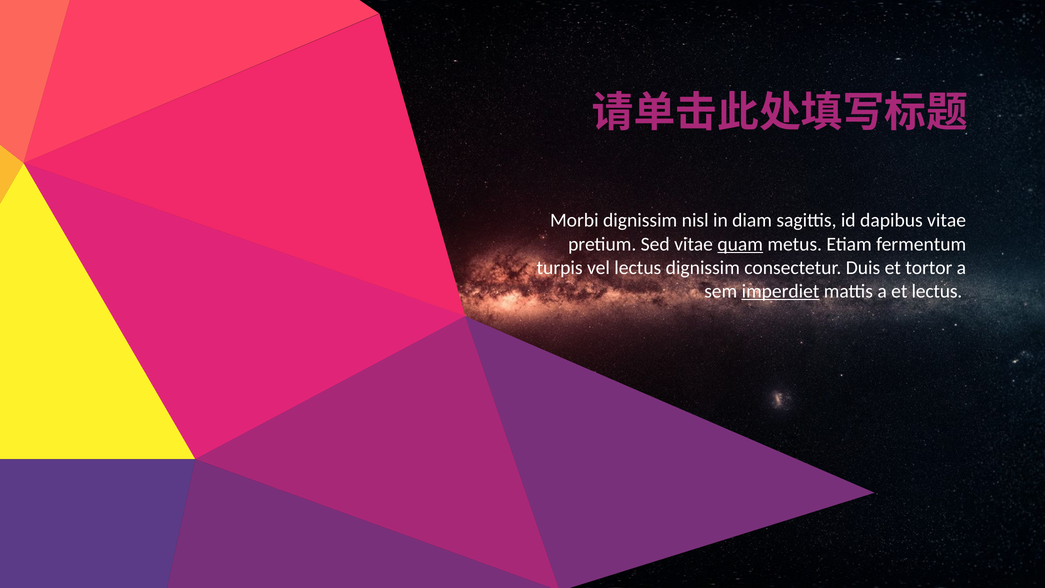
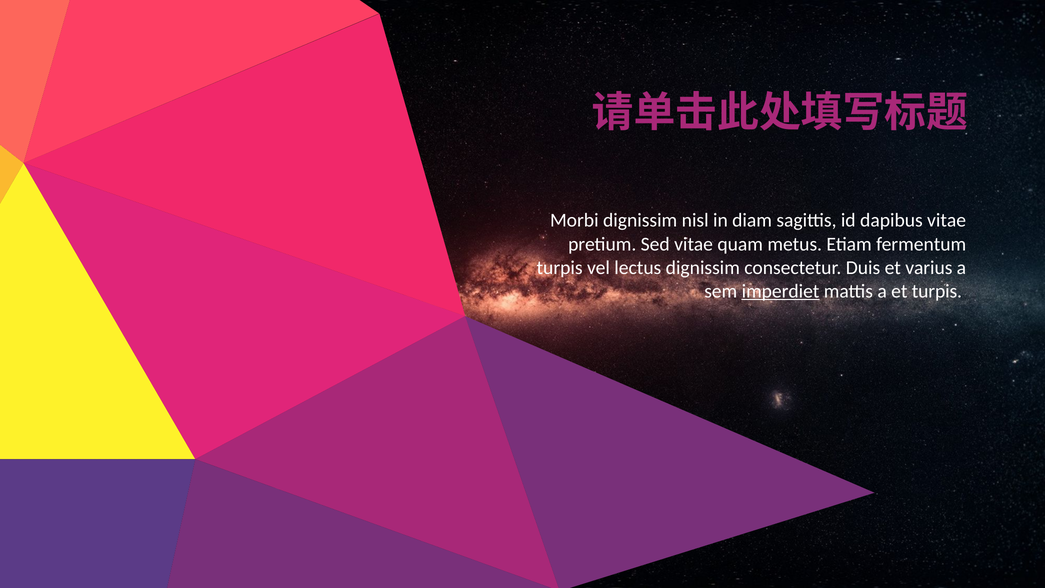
quam underline: present -> none
tortor: tortor -> varius
et lectus: lectus -> turpis
